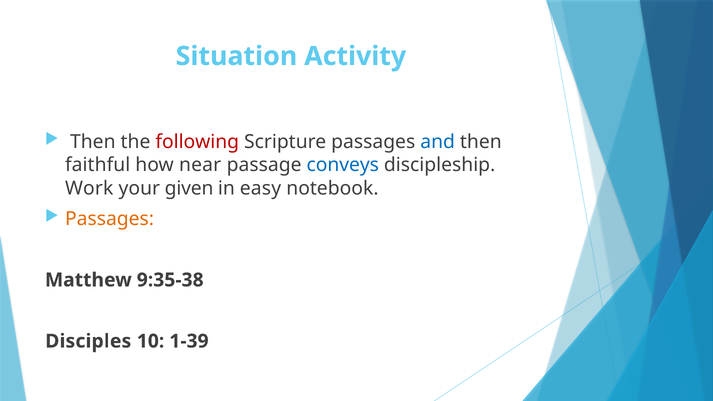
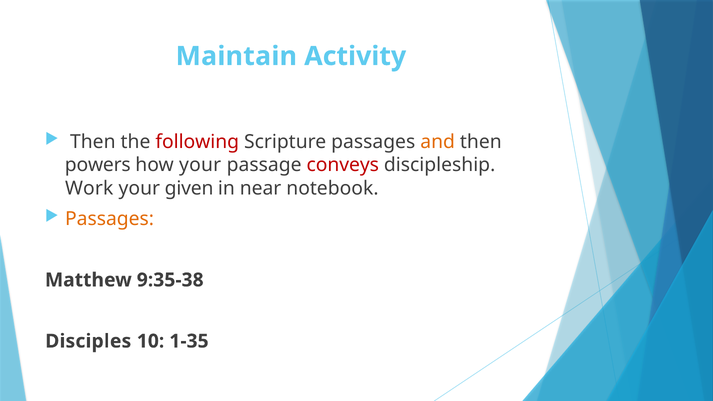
Situation: Situation -> Maintain
and colour: blue -> orange
faithful: faithful -> powers
how near: near -> your
conveys colour: blue -> red
easy: easy -> near
1-39: 1-39 -> 1-35
